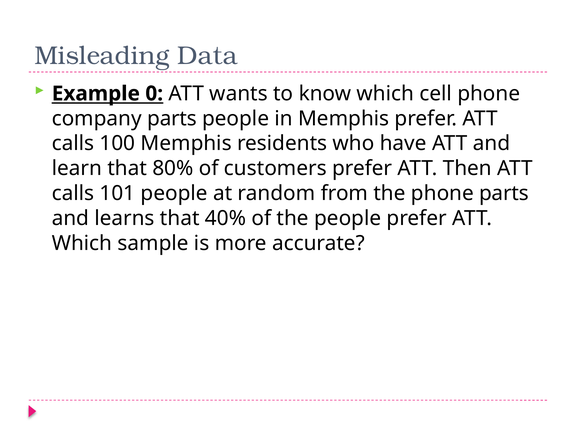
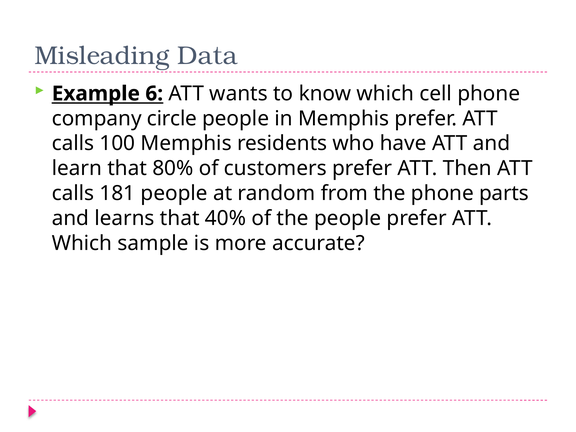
0: 0 -> 6
company parts: parts -> circle
101: 101 -> 181
